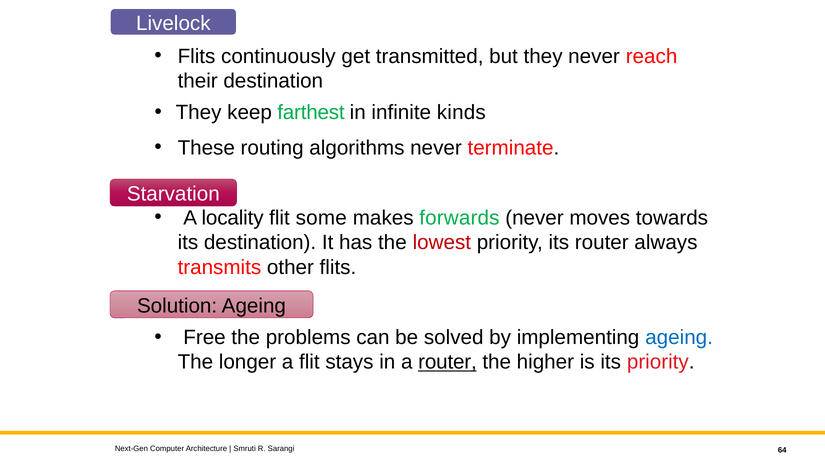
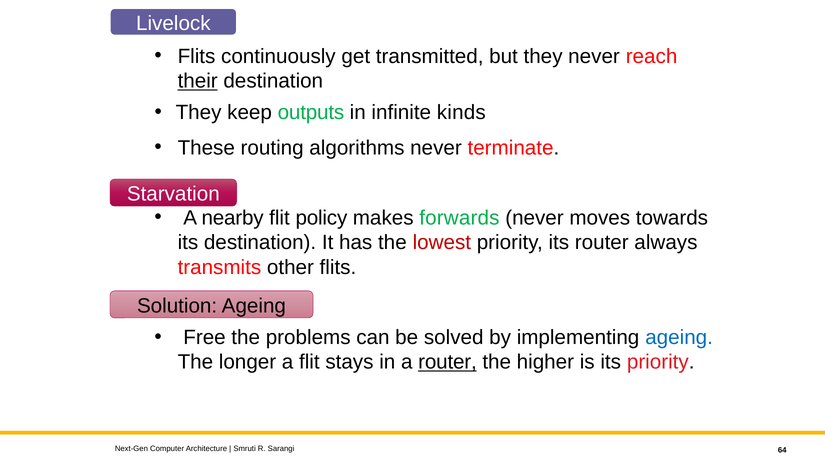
their underline: none -> present
farthest: farthest -> outputs
locality: locality -> nearby
some: some -> policy
